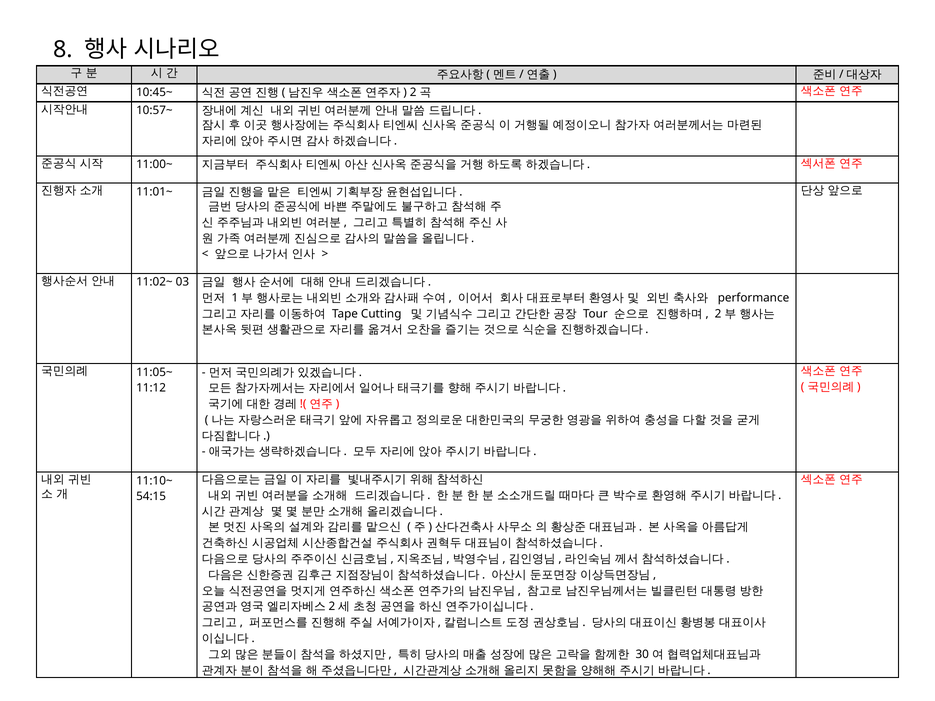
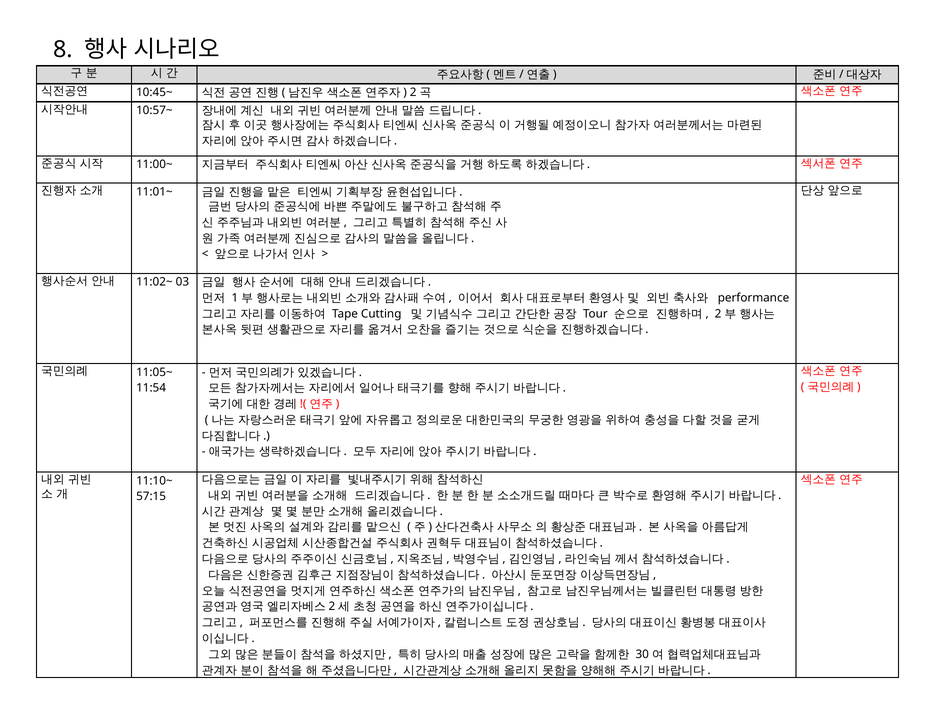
11:12: 11:12 -> 11:54
54:15: 54:15 -> 57:15
